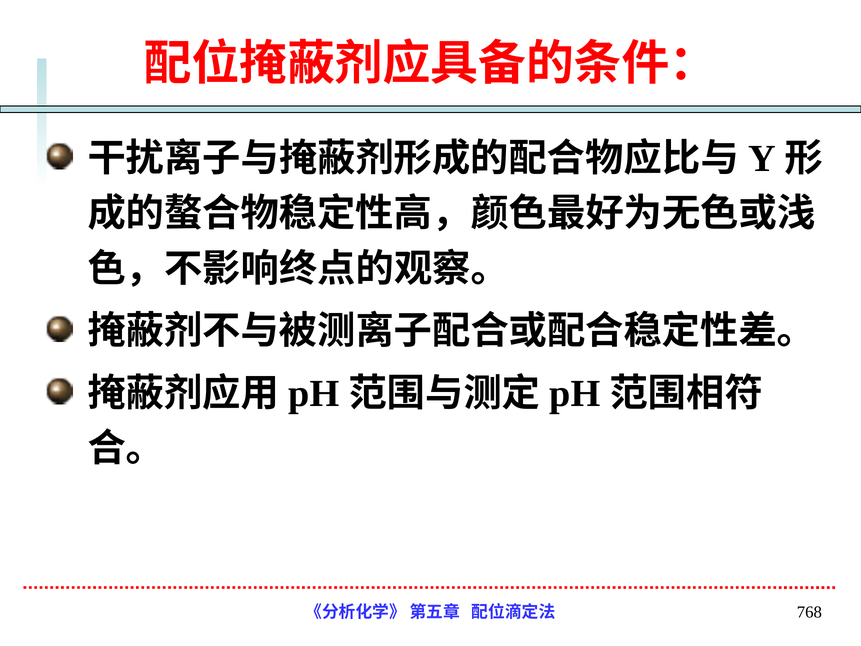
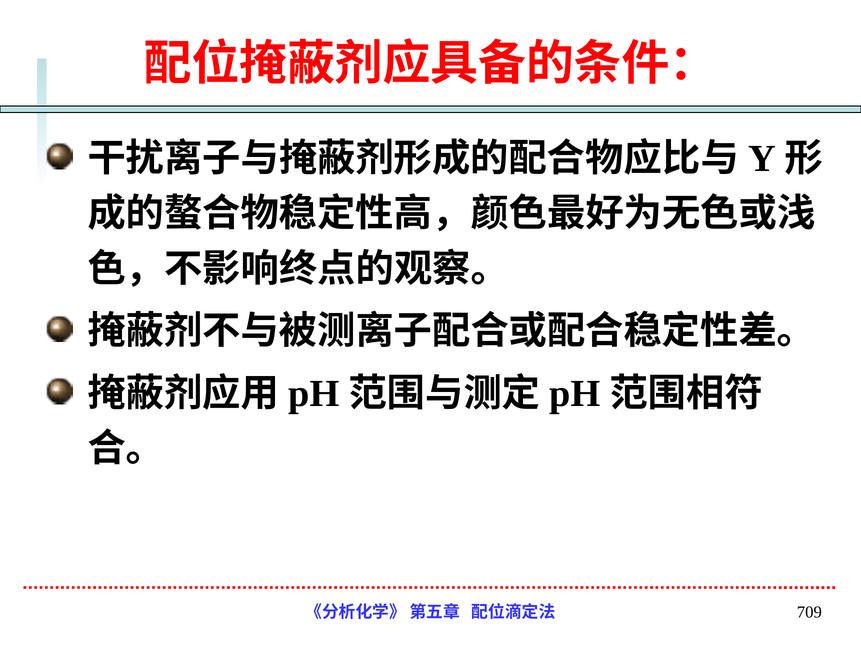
768: 768 -> 709
